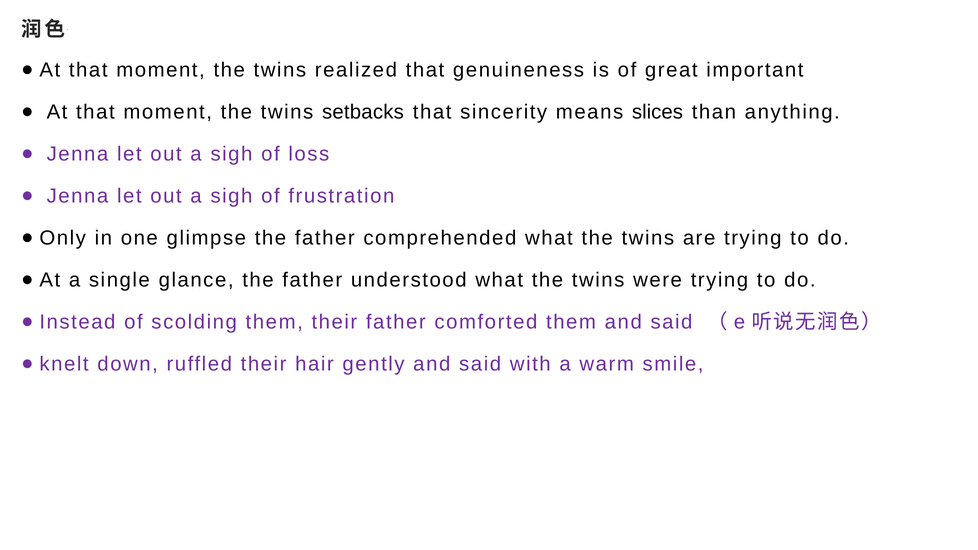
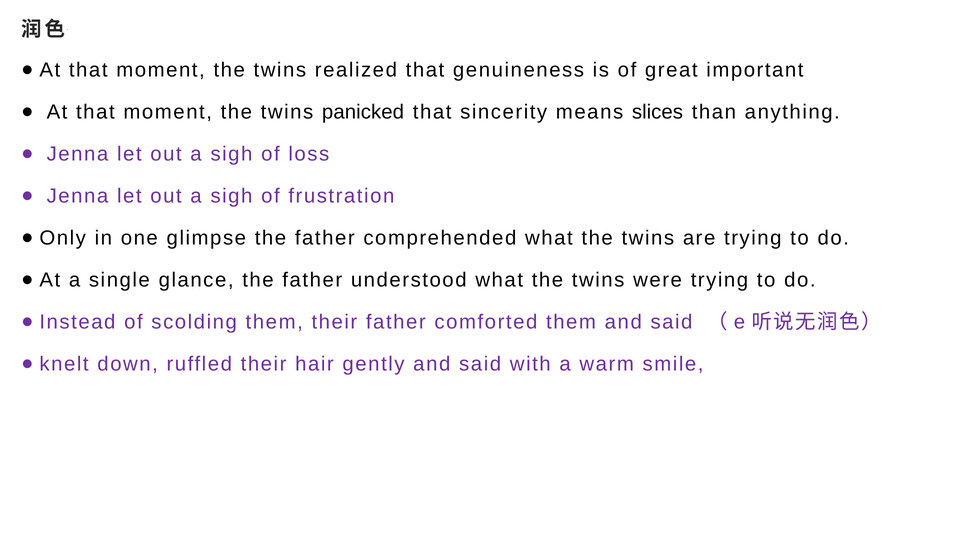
setbacks: setbacks -> panicked
